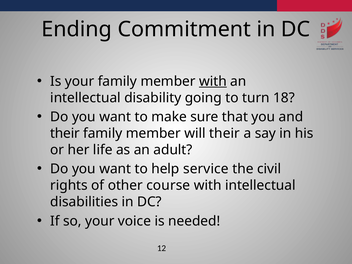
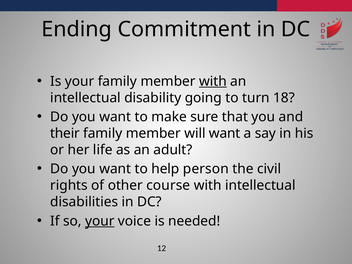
will their: their -> want
service: service -> person
your at (100, 221) underline: none -> present
